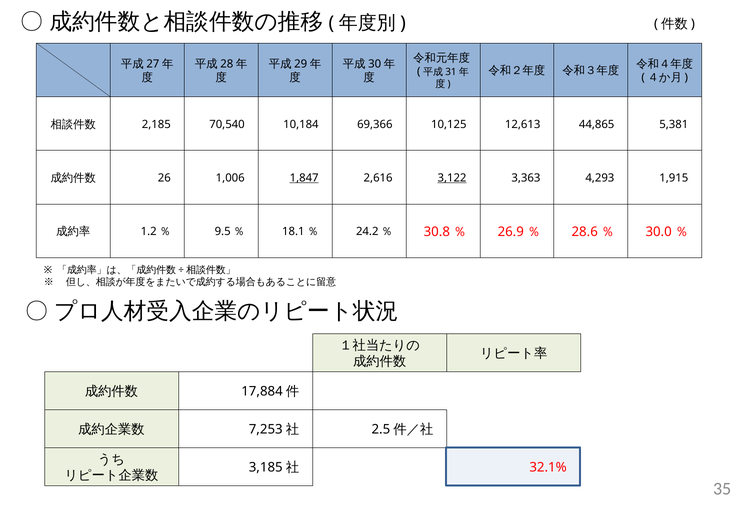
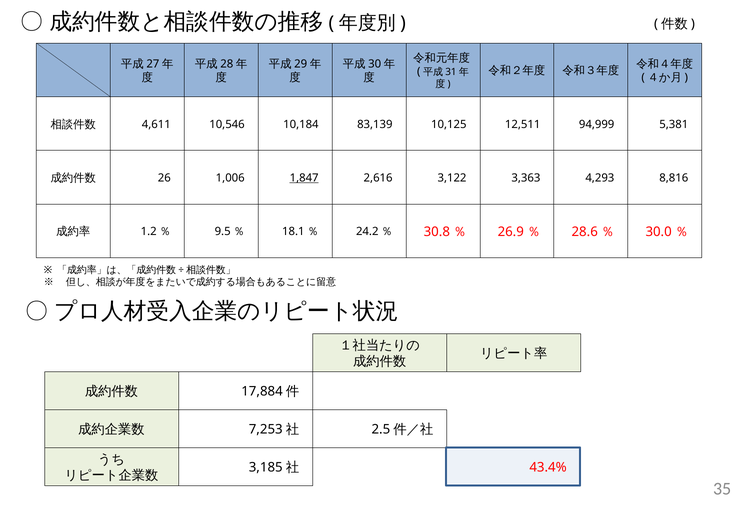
2,185: 2,185 -> 4,611
70,540: 70,540 -> 10,546
69,366: 69,366 -> 83,139
12,613: 12,613 -> 12,511
44,865: 44,865 -> 94,999
3,122 underline: present -> none
1,915: 1,915 -> 8,816
32.1%: 32.1% -> 43.4%
